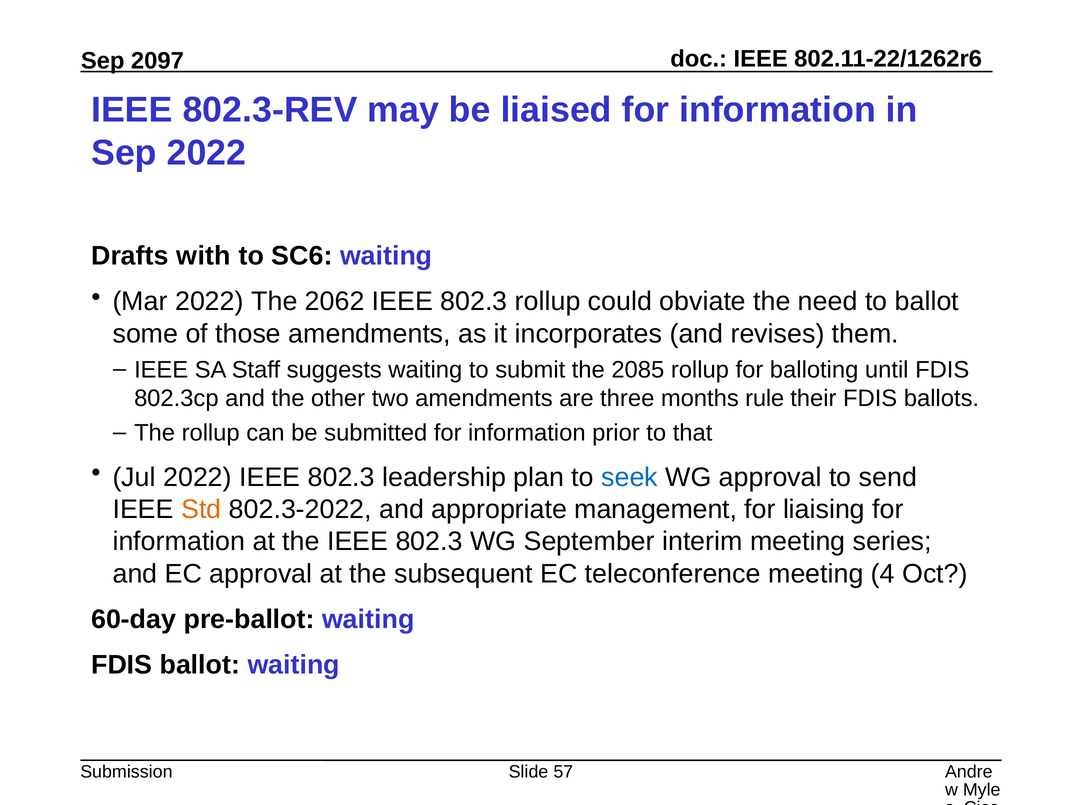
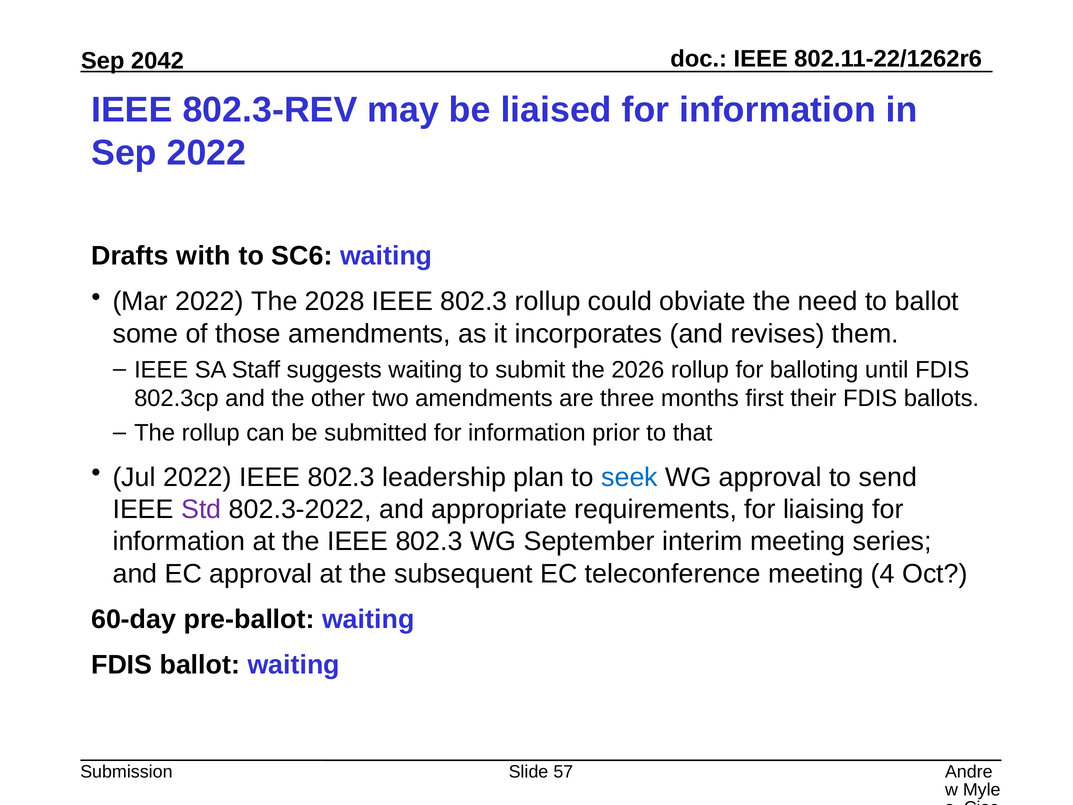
2097: 2097 -> 2042
2062: 2062 -> 2028
2085: 2085 -> 2026
rule: rule -> first
Std colour: orange -> purple
management: management -> requirements
